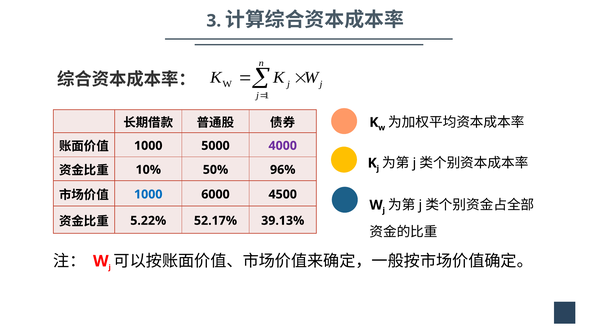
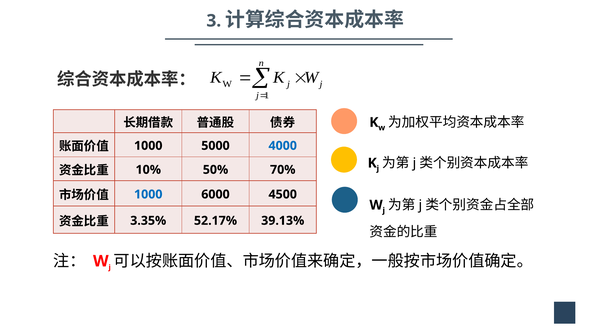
4000 colour: purple -> blue
96%: 96% -> 70%
5.22%: 5.22% -> 3.35%
